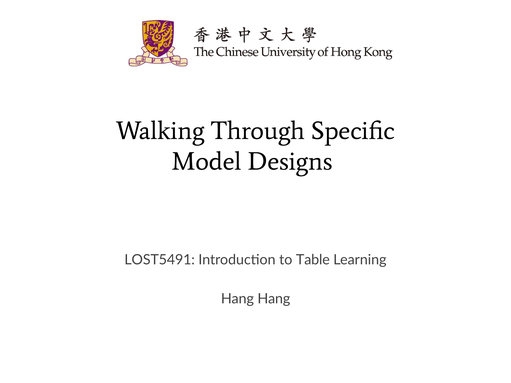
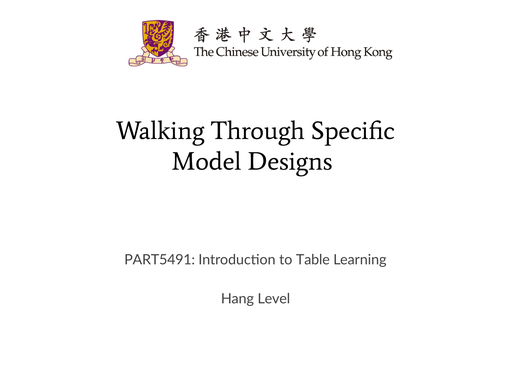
LOST5491: LOST5491 -> PART5491
Hang Hang: Hang -> Level
